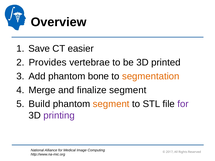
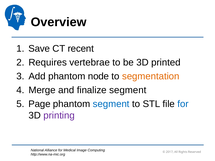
easier: easier -> recent
Provides: Provides -> Requires
bone: bone -> node
Build: Build -> Page
segment at (111, 104) colour: orange -> blue
for at (183, 104) colour: purple -> blue
